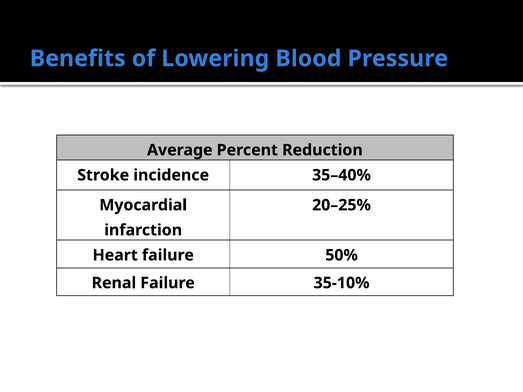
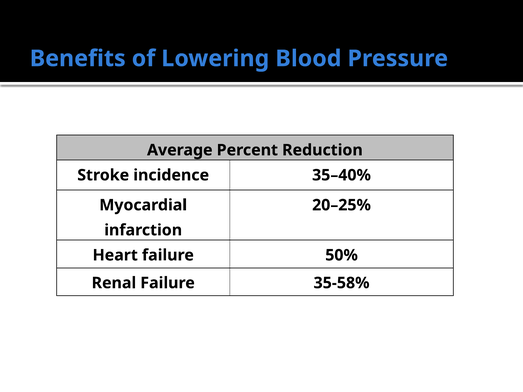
35-10%: 35-10% -> 35-58%
